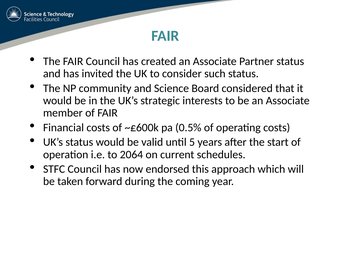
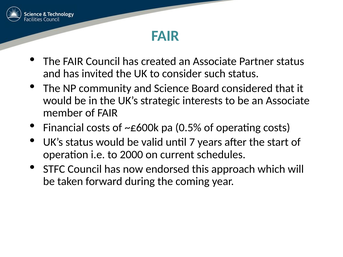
5: 5 -> 7
2064: 2064 -> 2000
